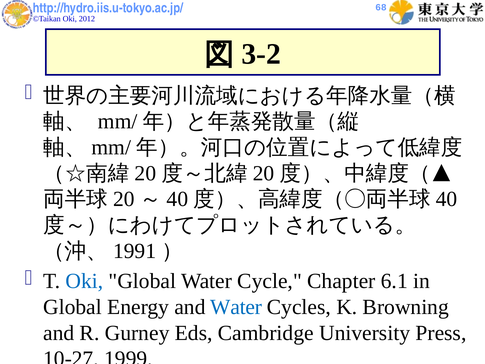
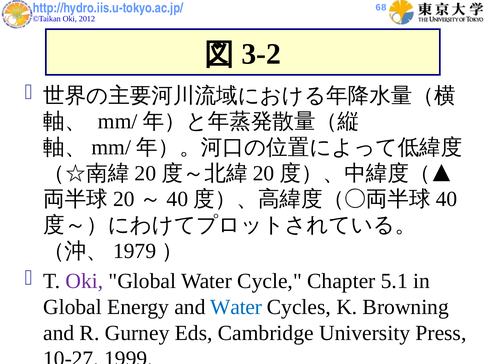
1991: 1991 -> 1979
Oki at (84, 281) colour: blue -> purple
6.1: 6.1 -> 5.1
